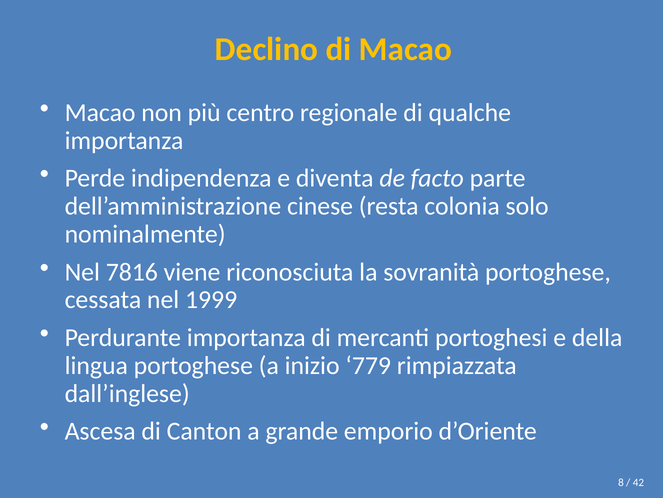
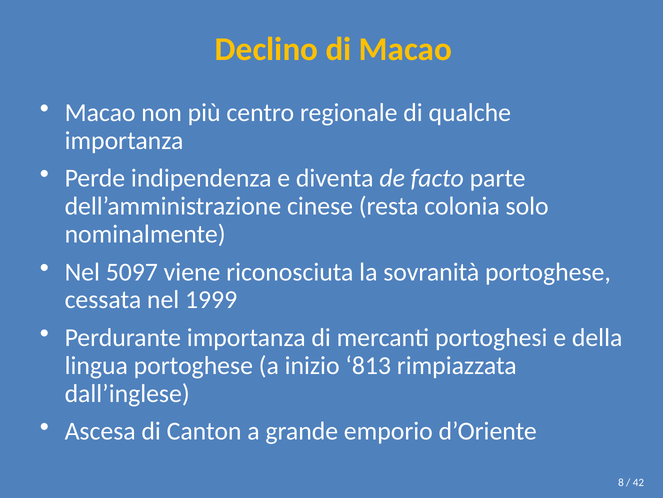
7816: 7816 -> 5097
779: 779 -> 813
